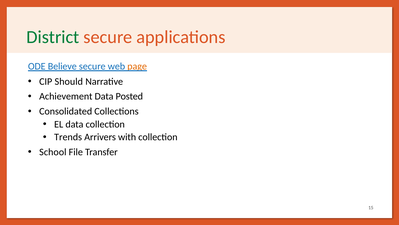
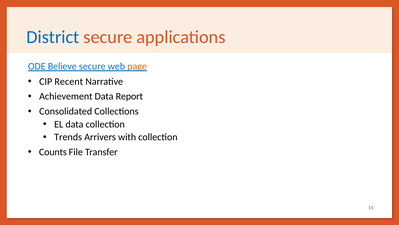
District colour: green -> blue
Should: Should -> Recent
Posted: Posted -> Report
School: School -> Counts
